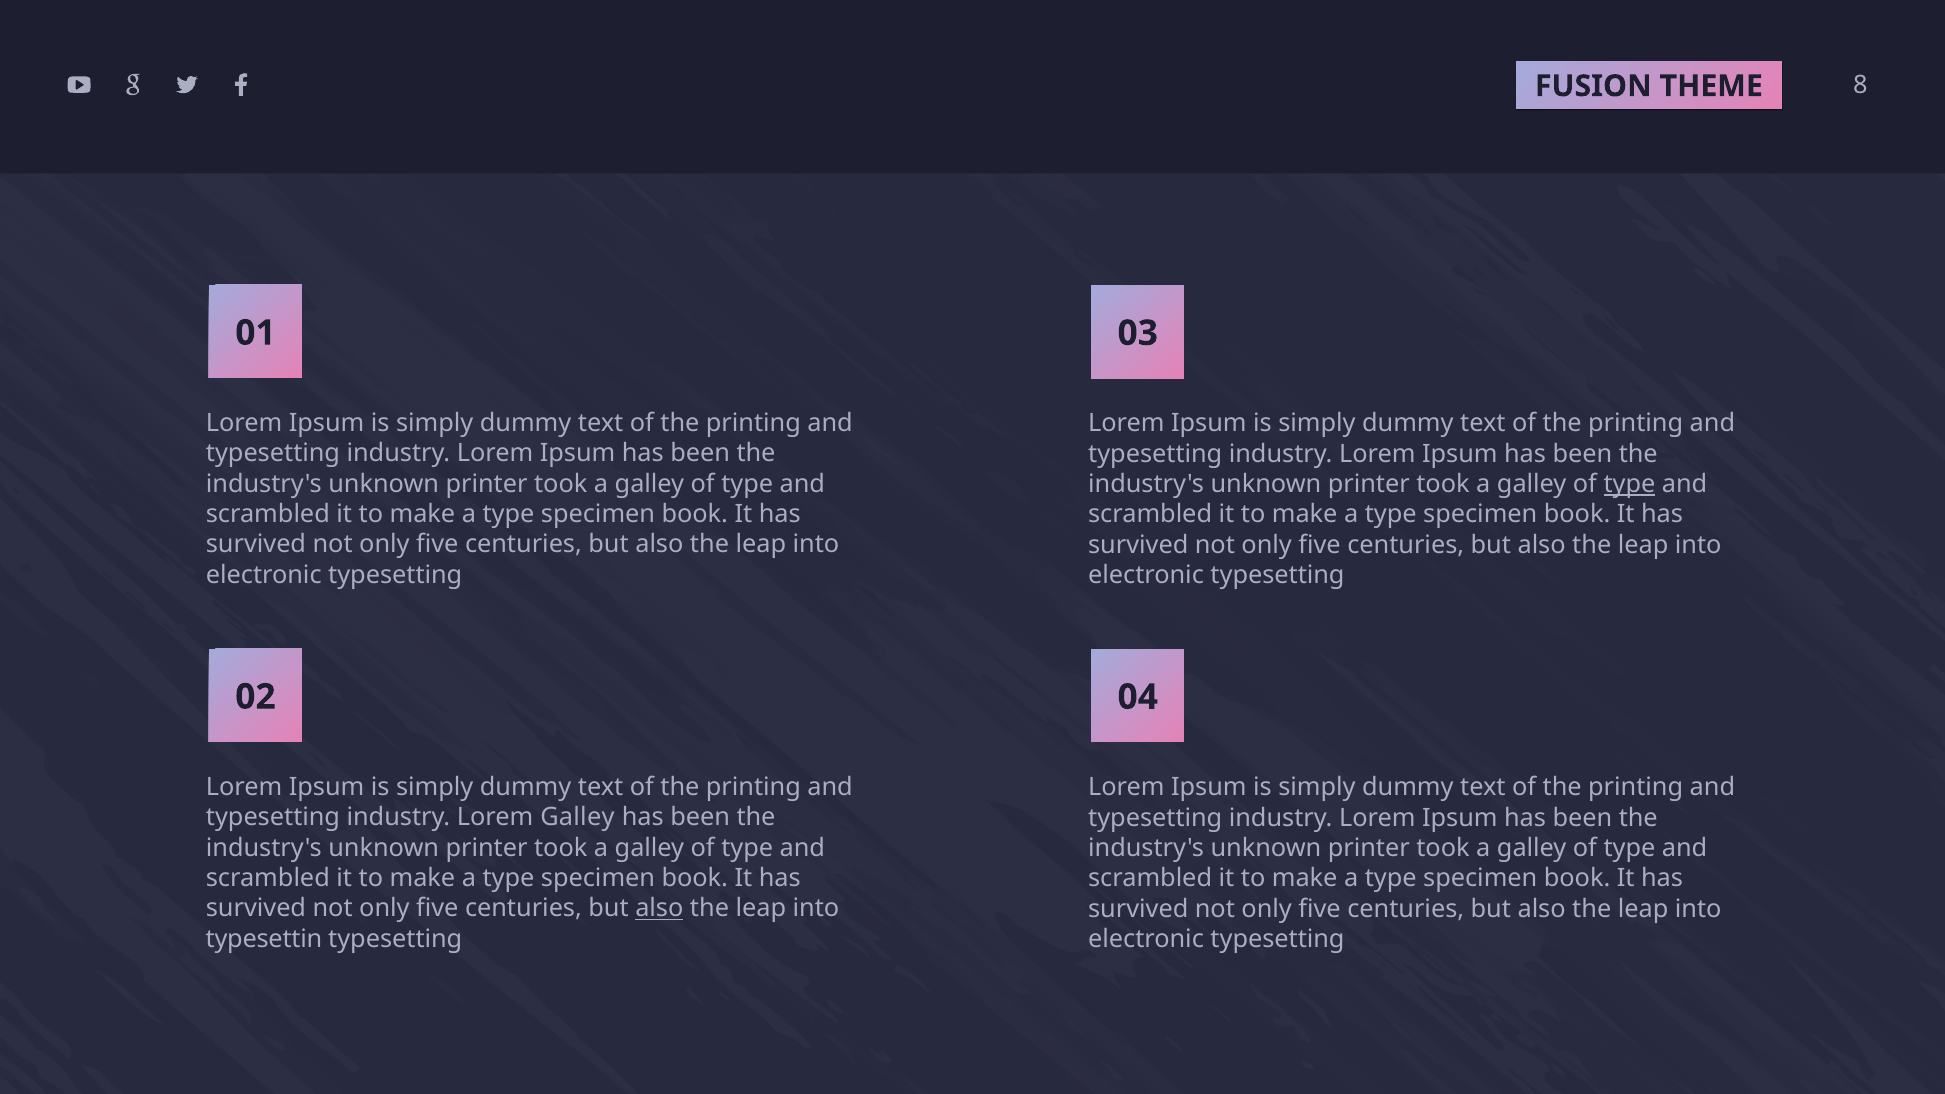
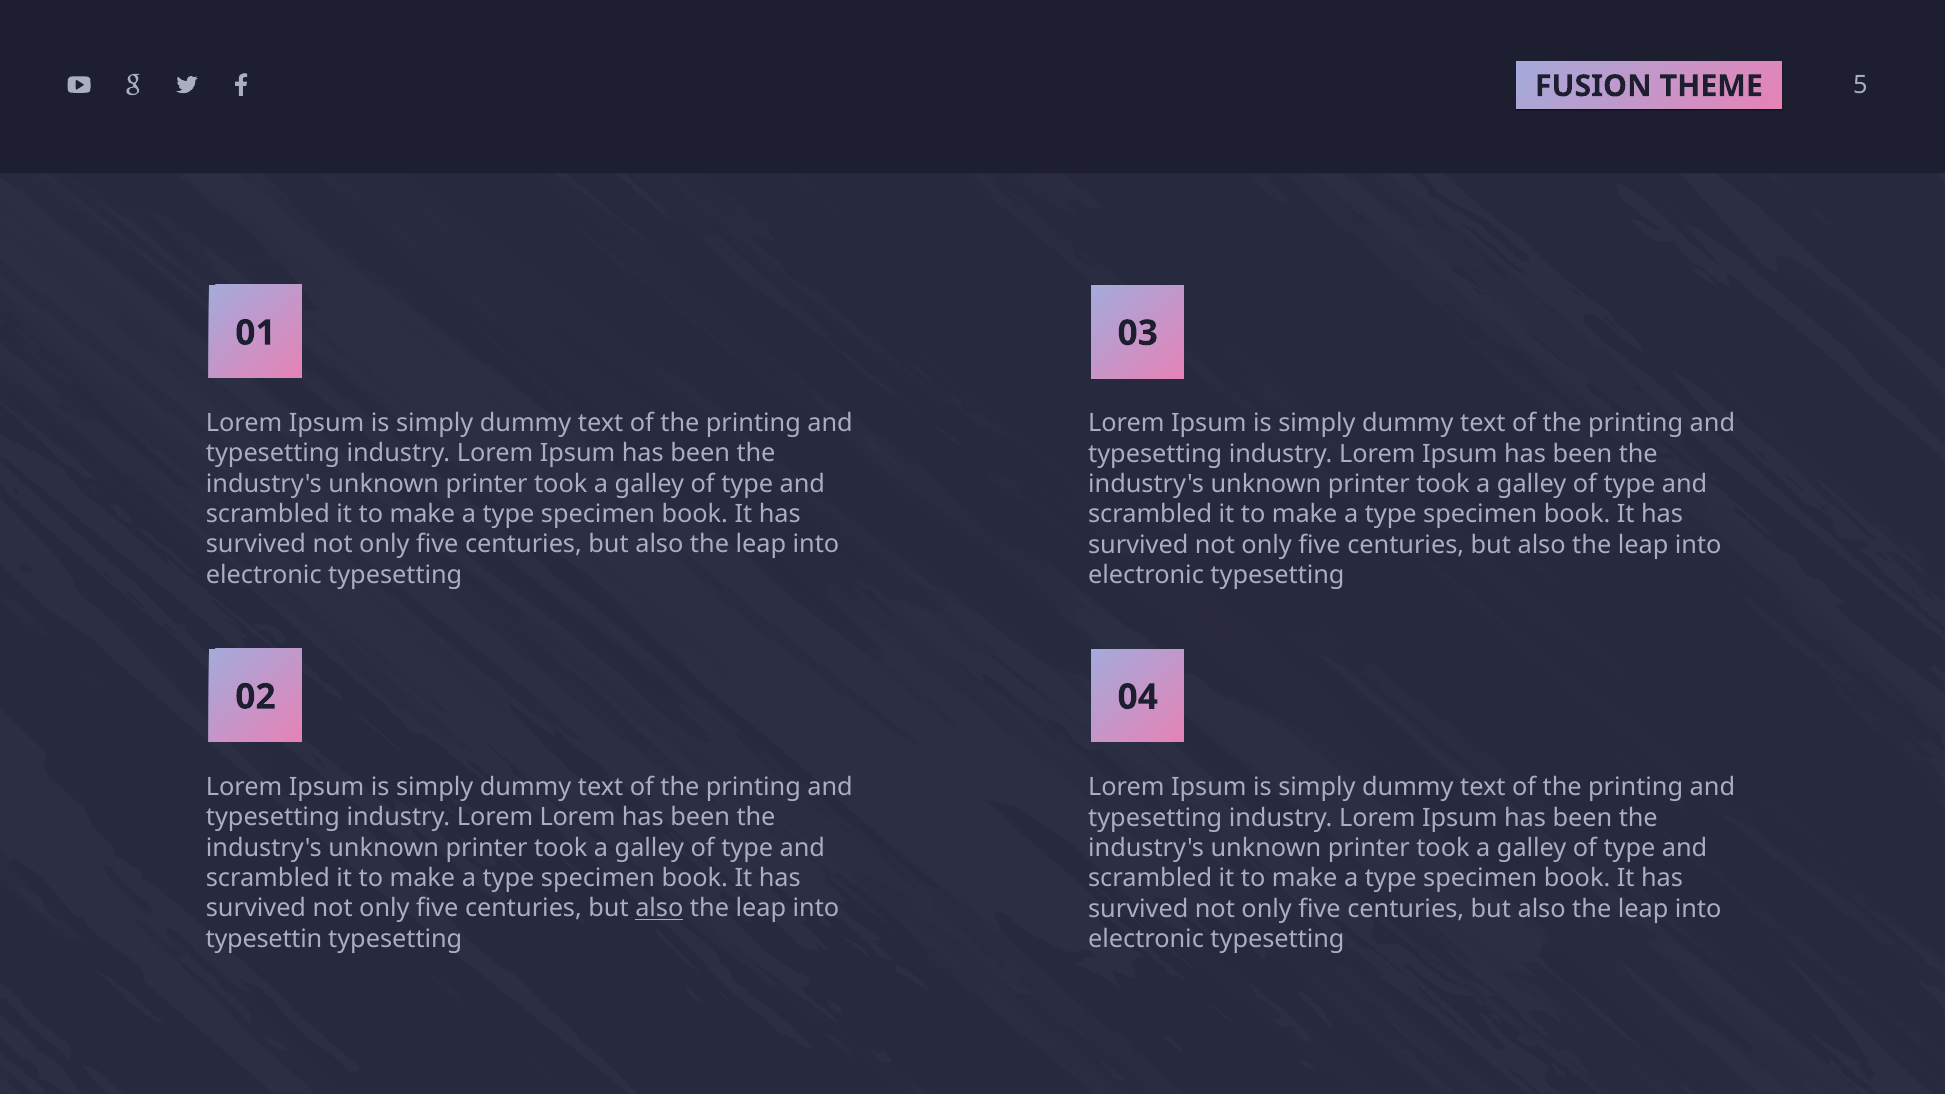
8: 8 -> 5
type at (1629, 484) underline: present -> none
Lorem Galley: Galley -> Lorem
